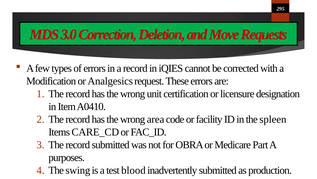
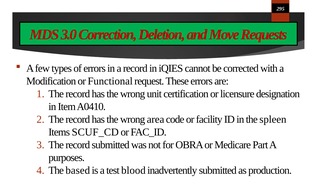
Analgesics: Analgesics -> Functional
CARE_CD: CARE_CD -> SCUF_CD
swing: swing -> based
